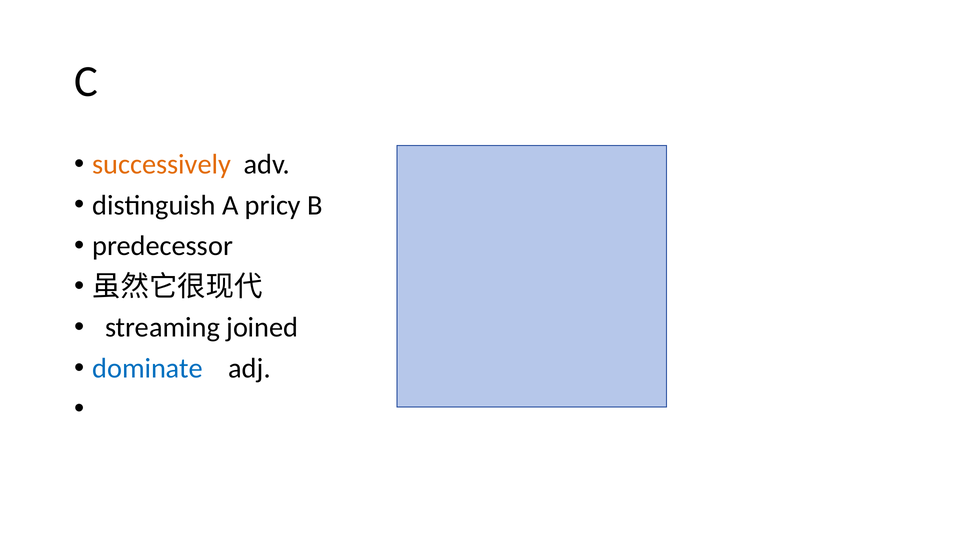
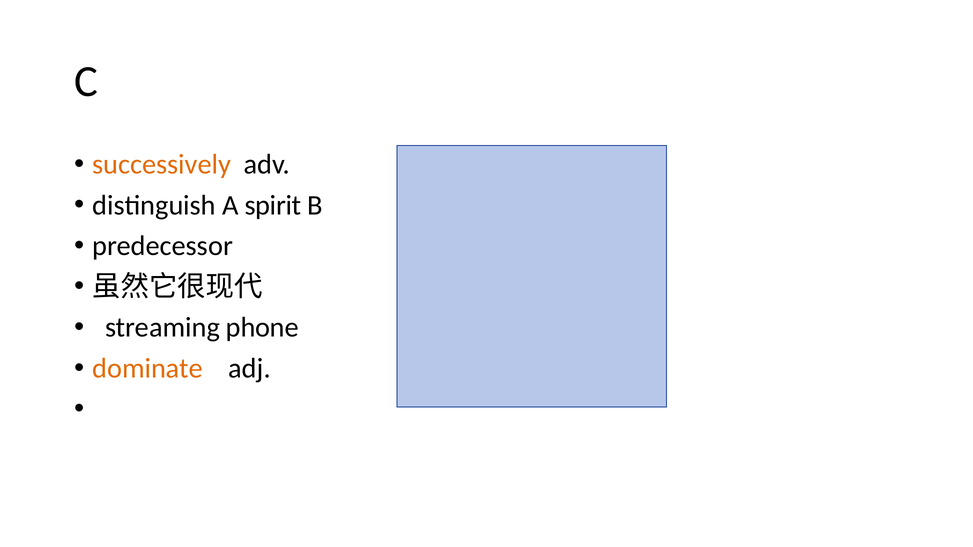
pricy: pricy -> spirit
joined: joined -> phone
dominate colour: blue -> orange
